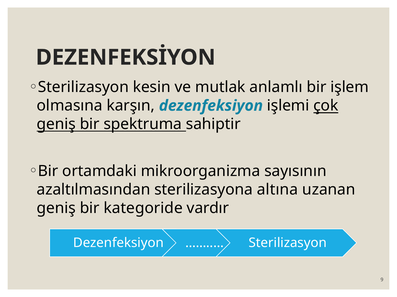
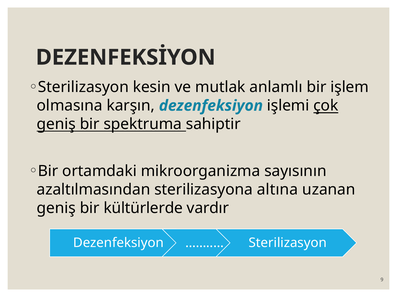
kategoride: kategoride -> kültürlerde
